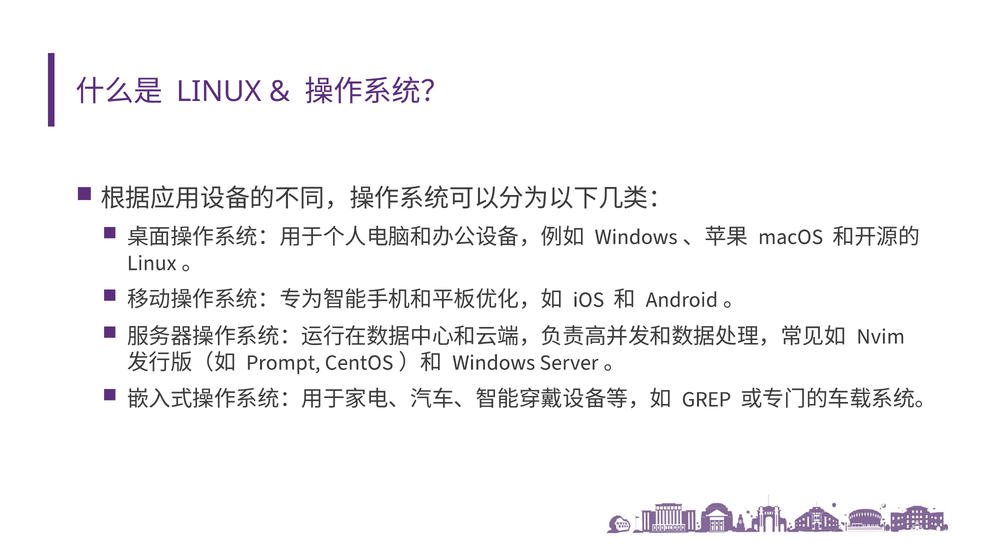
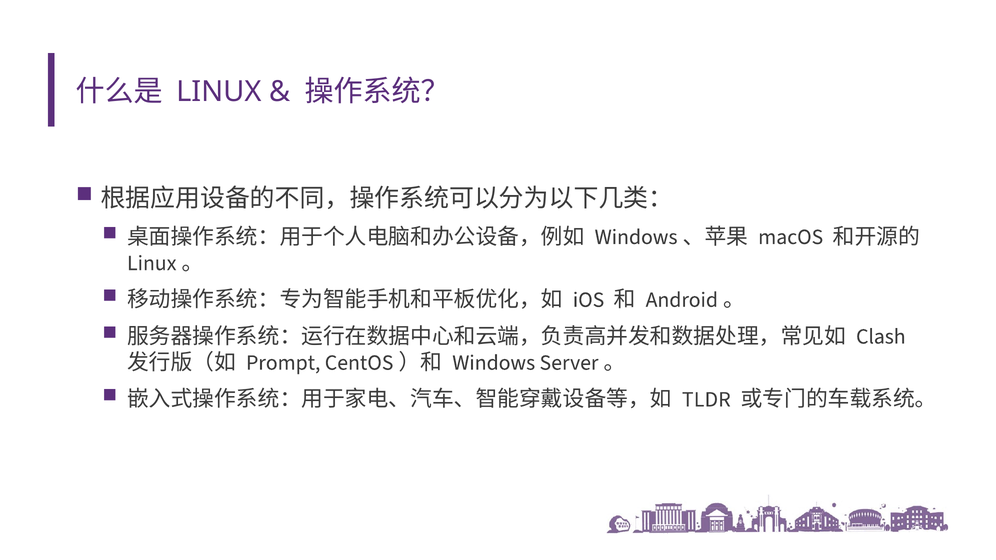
Nvim: Nvim -> Clash
GREP: GREP -> TLDR
